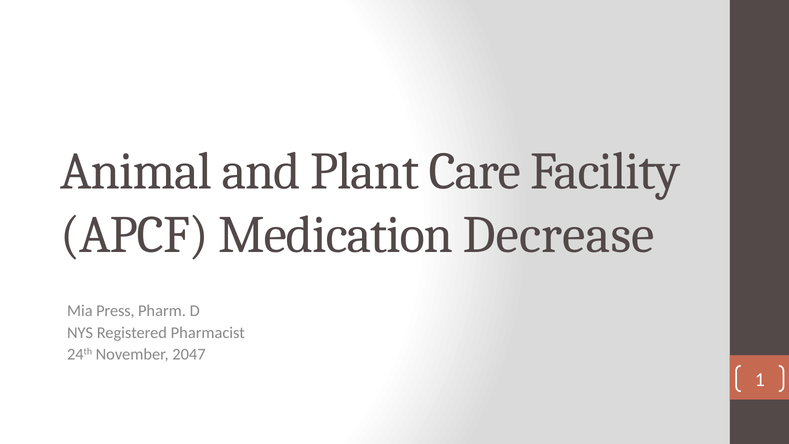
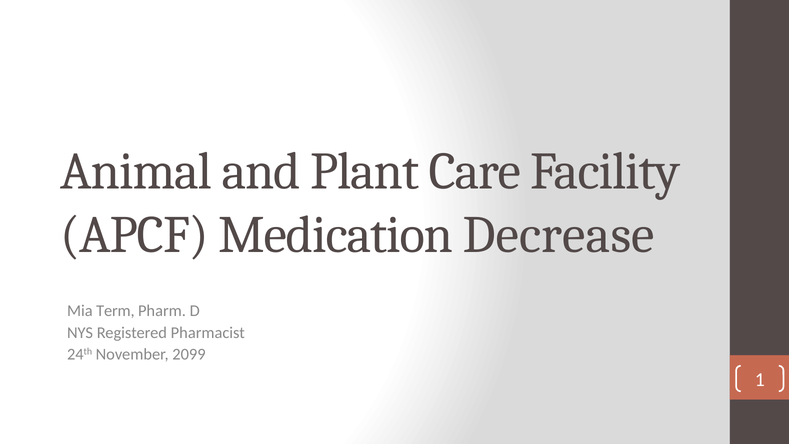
Press: Press -> Term
2047: 2047 -> 2099
